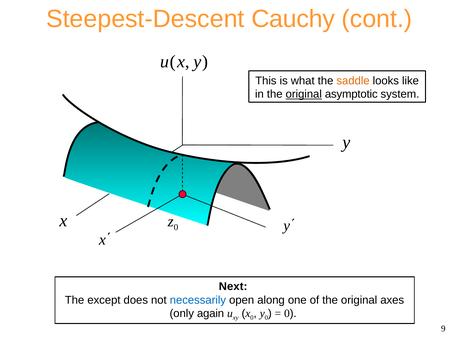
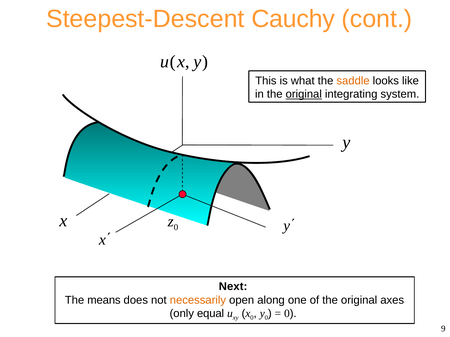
asymptotic: asymptotic -> integrating
except: except -> means
necessarily colour: blue -> orange
again: again -> equal
